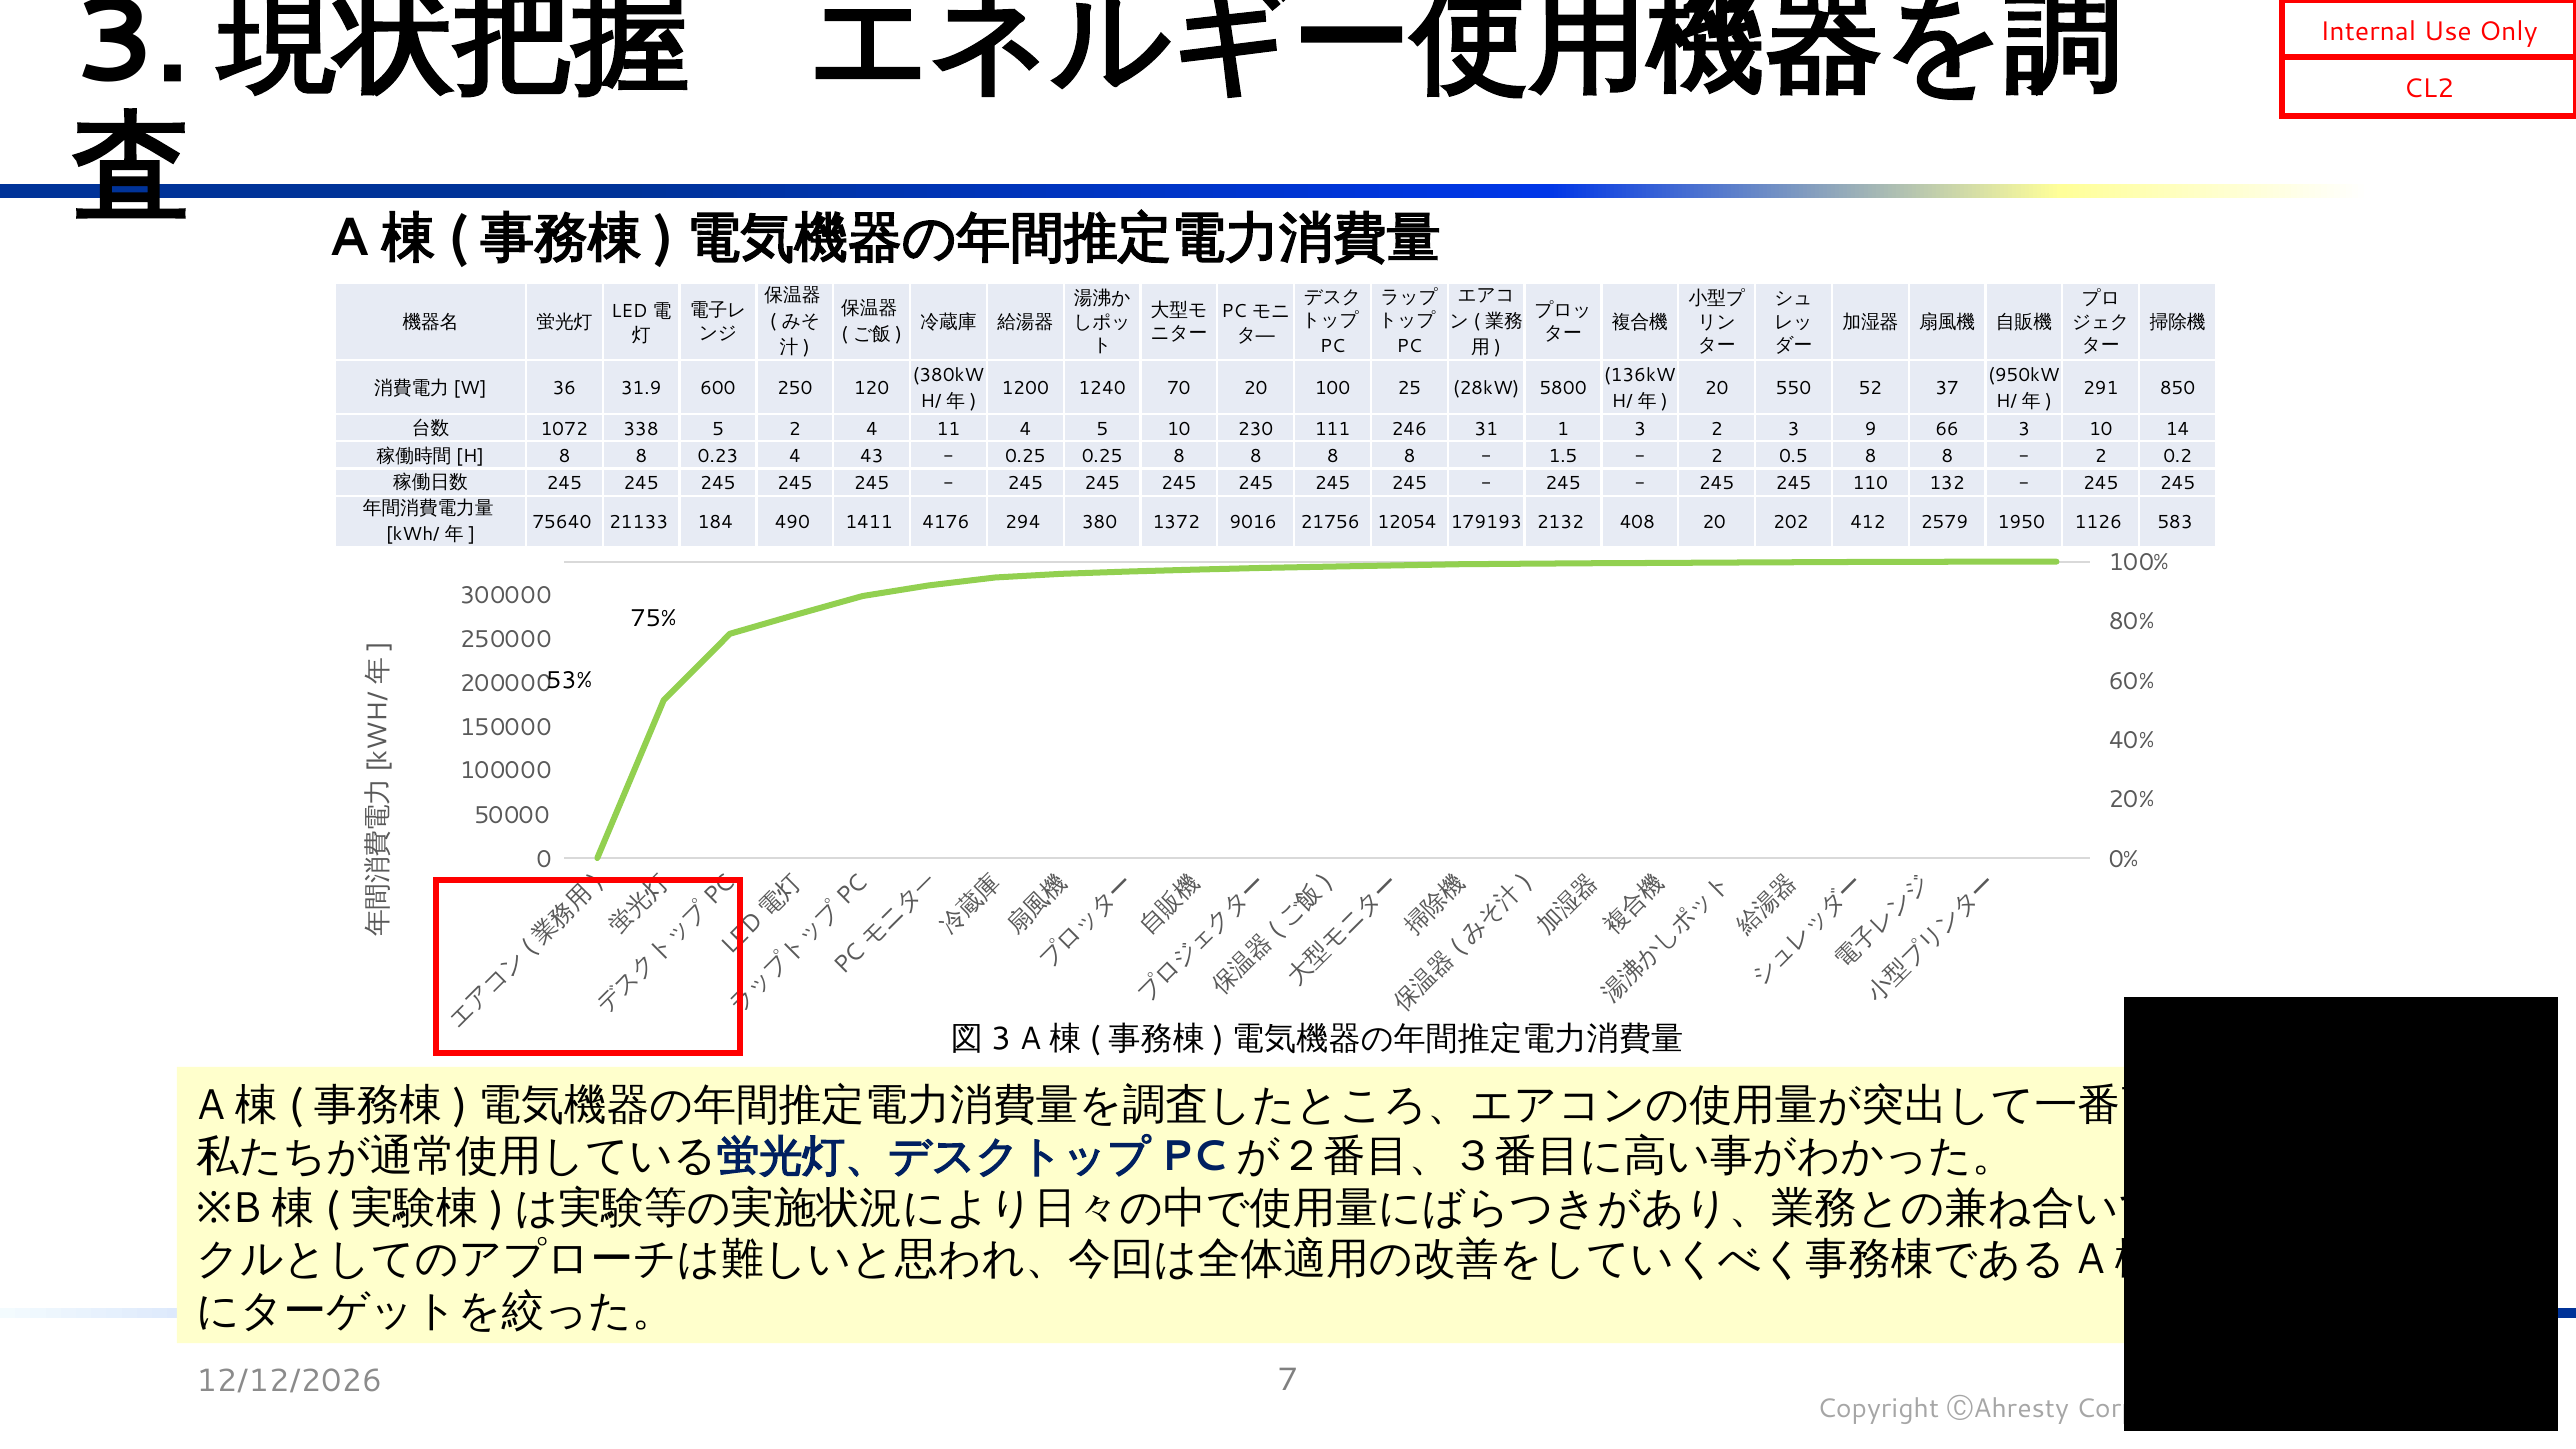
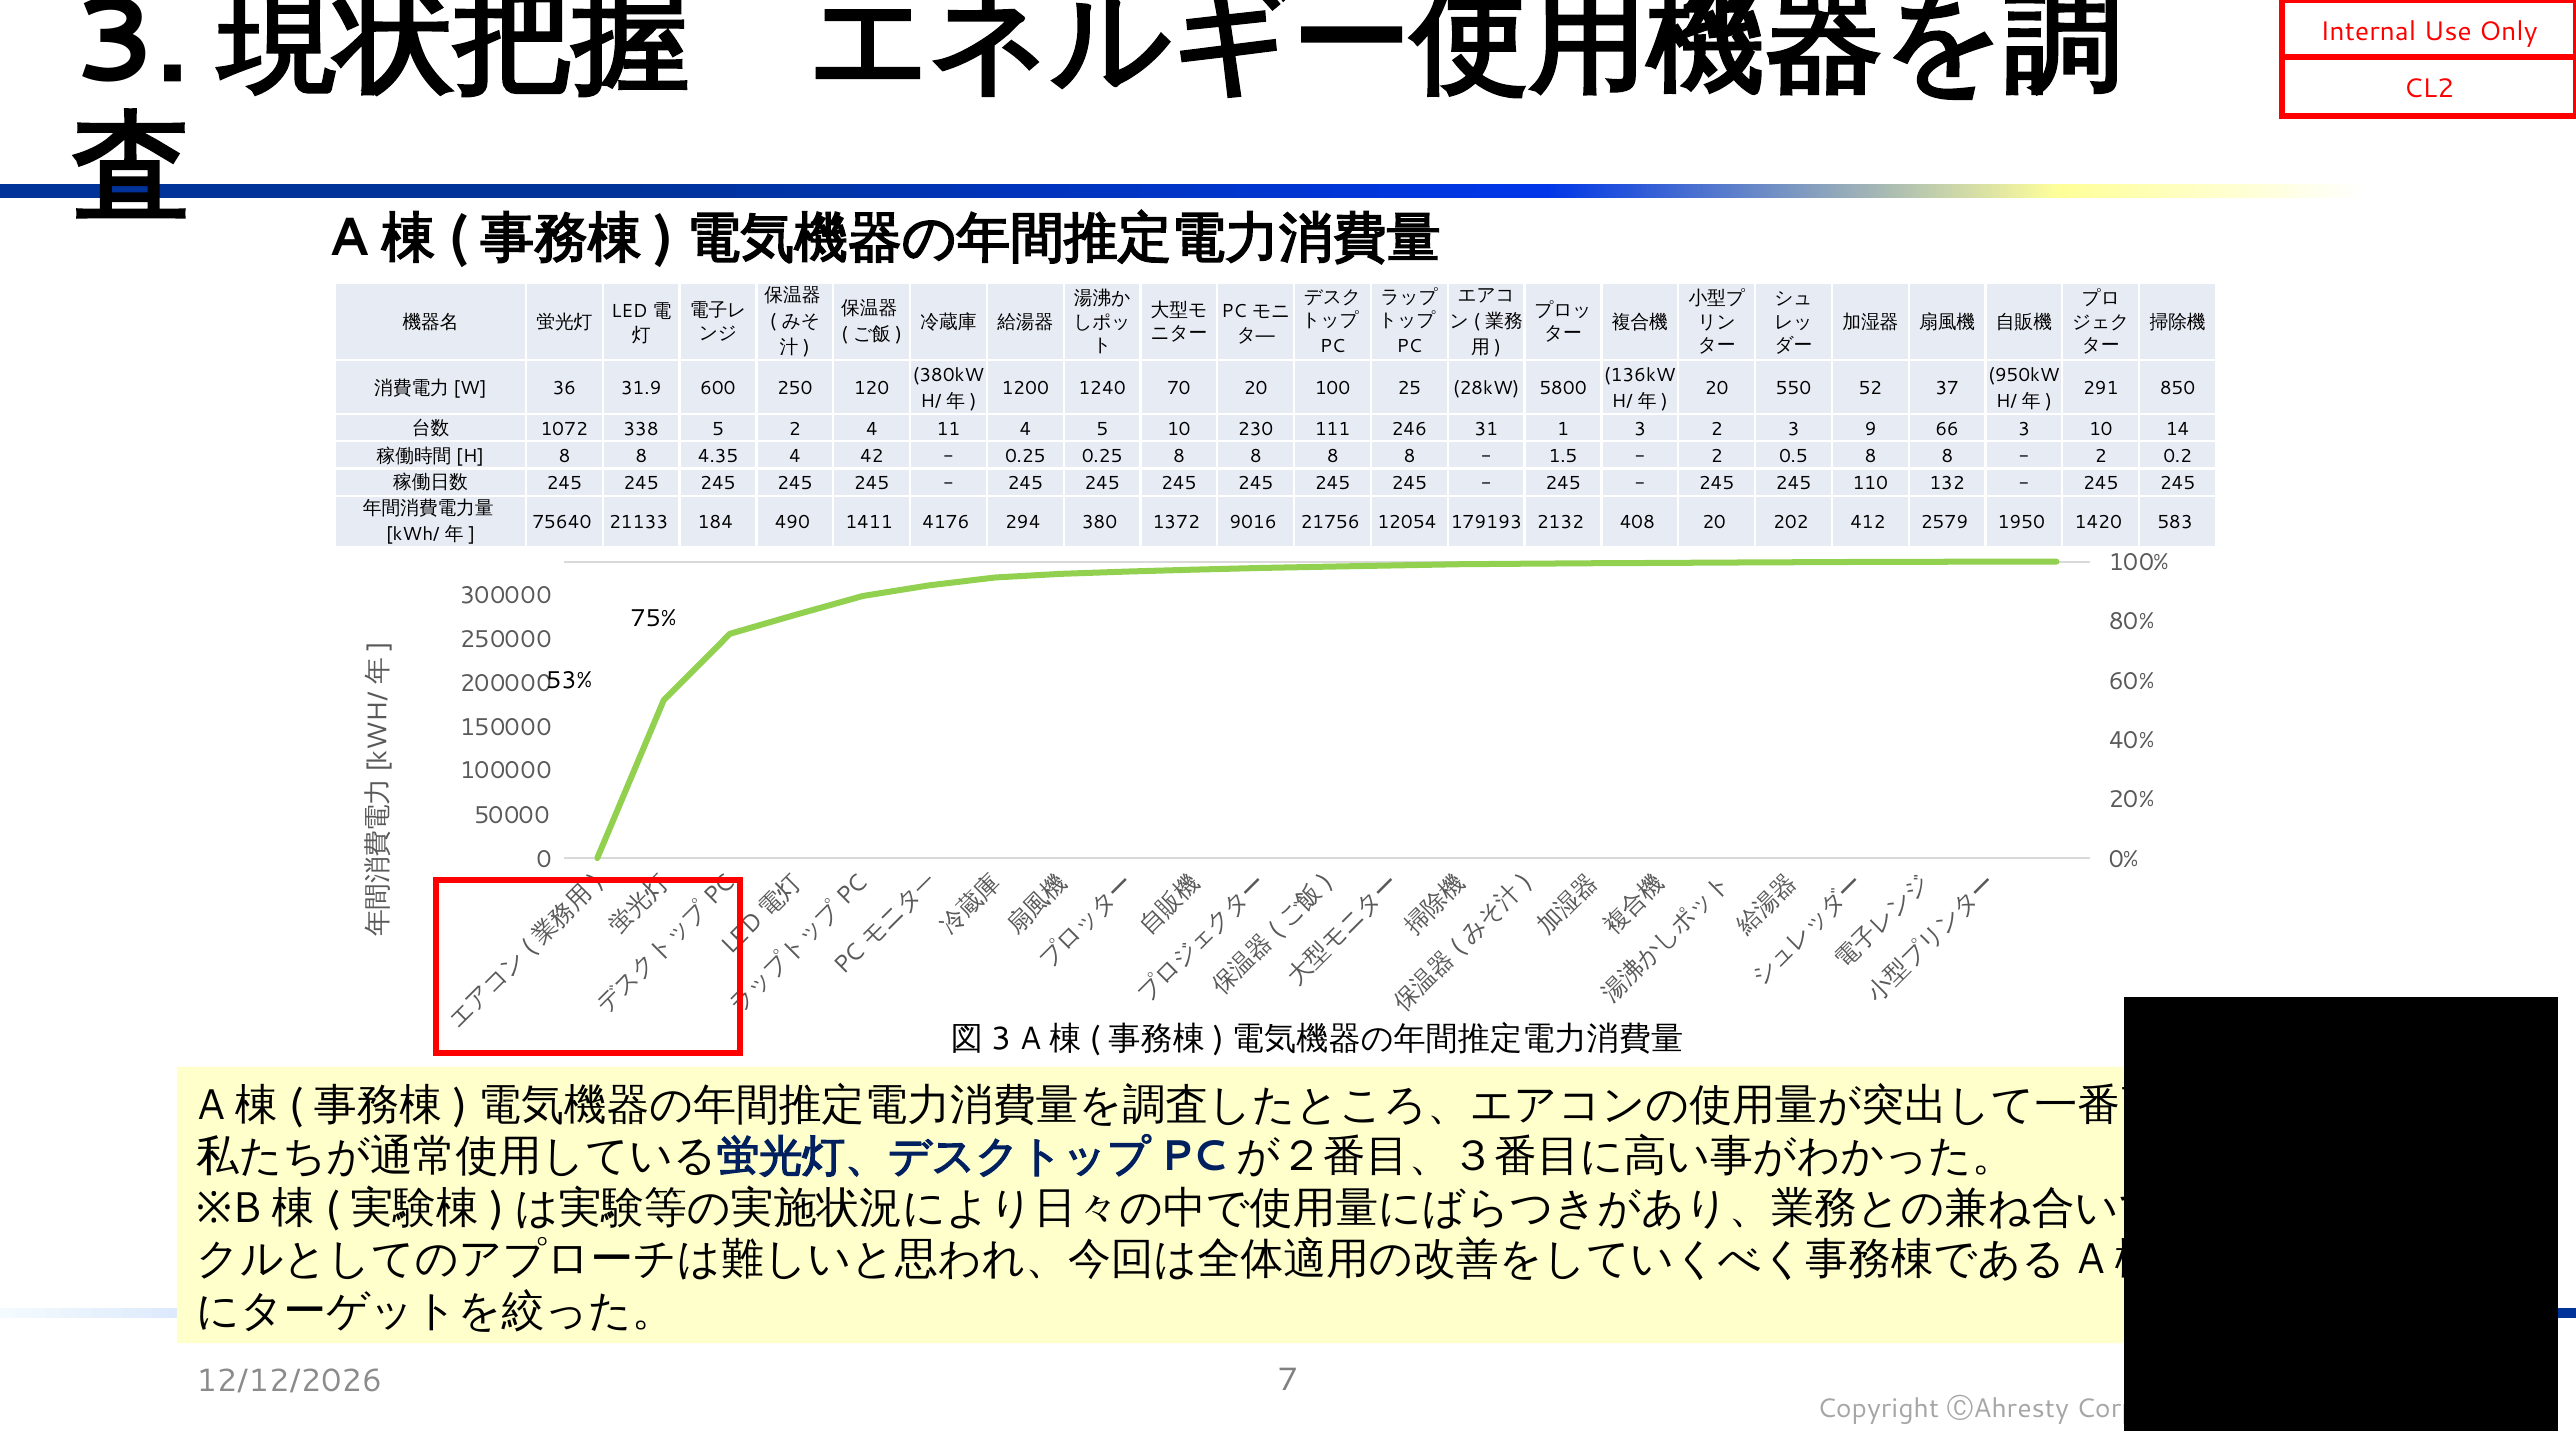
0.23: 0.23 -> 4.35
43: 43 -> 42
1126: 1126 -> 1420
